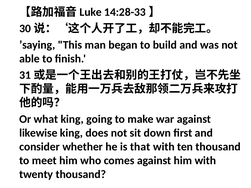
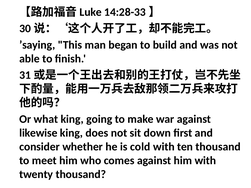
that: that -> cold
